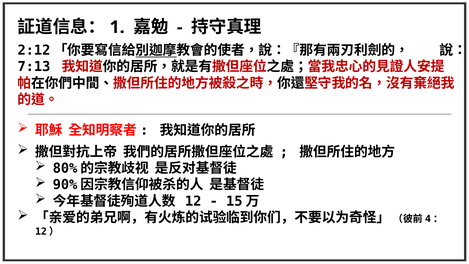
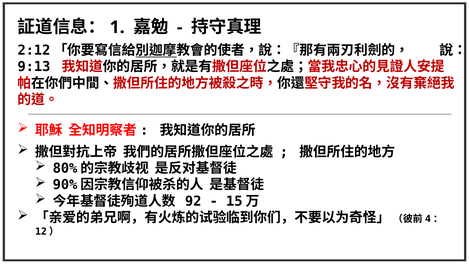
7:13: 7:13 -> 9:13
12: 12 -> 92
